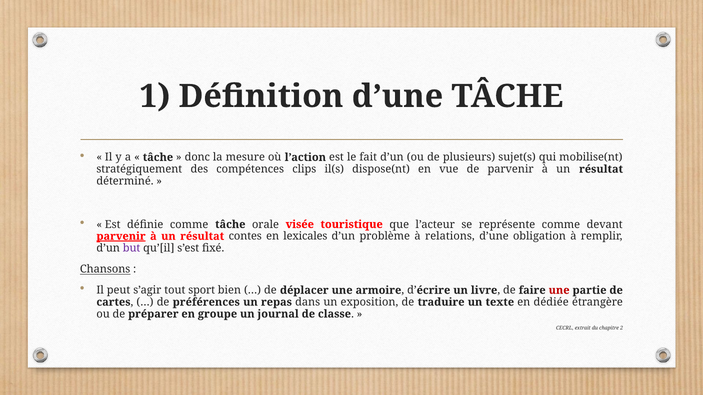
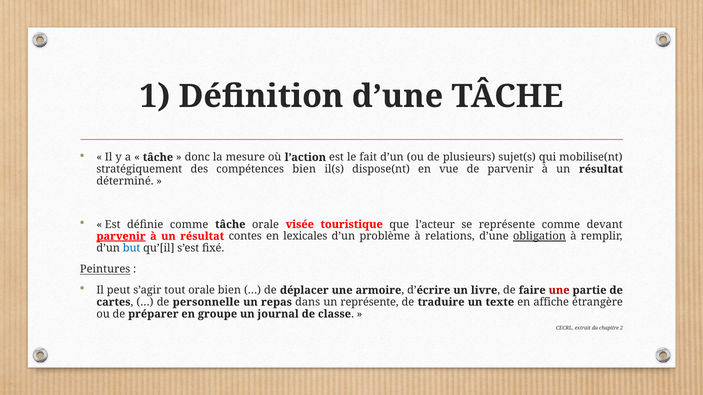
compétences clips: clips -> bien
obligation underline: none -> present
but colour: purple -> blue
Chansons: Chansons -> Peintures
tout sport: sport -> orale
préférences: préférences -> personnelle
un exposition: exposition -> représente
dédiée: dédiée -> affiche
